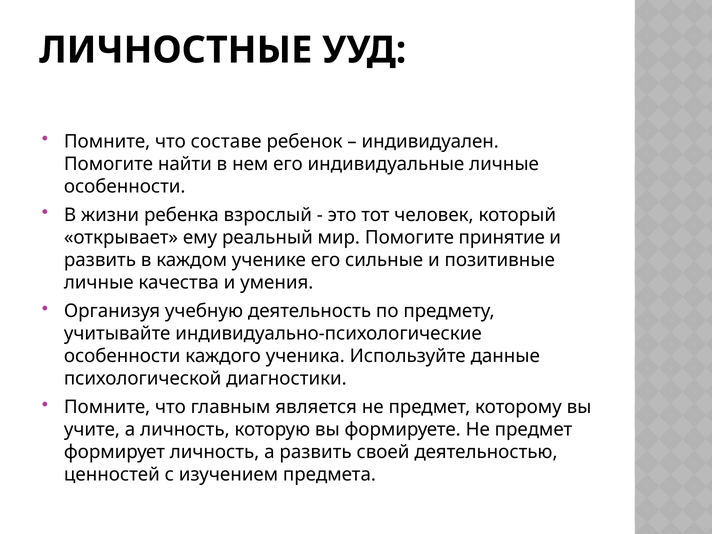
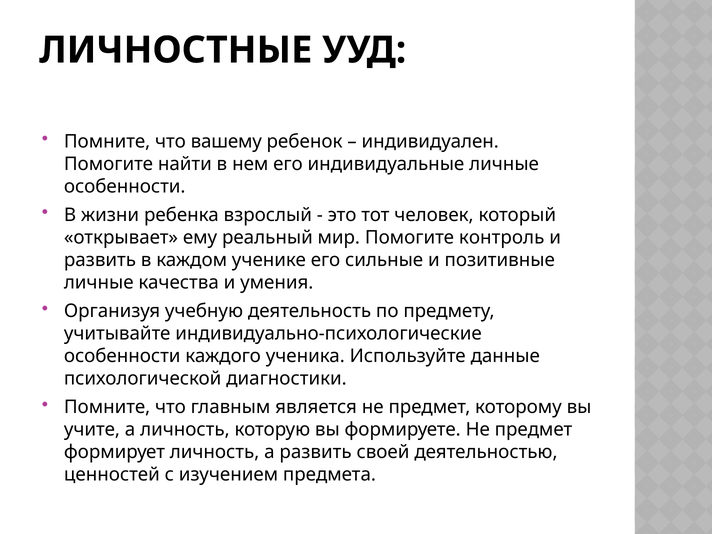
составе: составе -> вашему
принятие: принятие -> контроль
